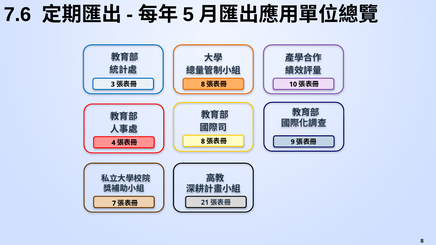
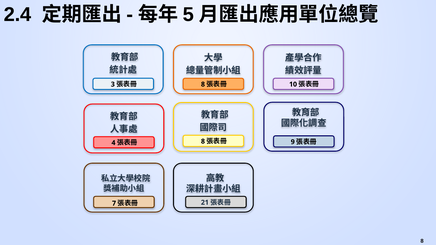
7.6: 7.6 -> 2.4
